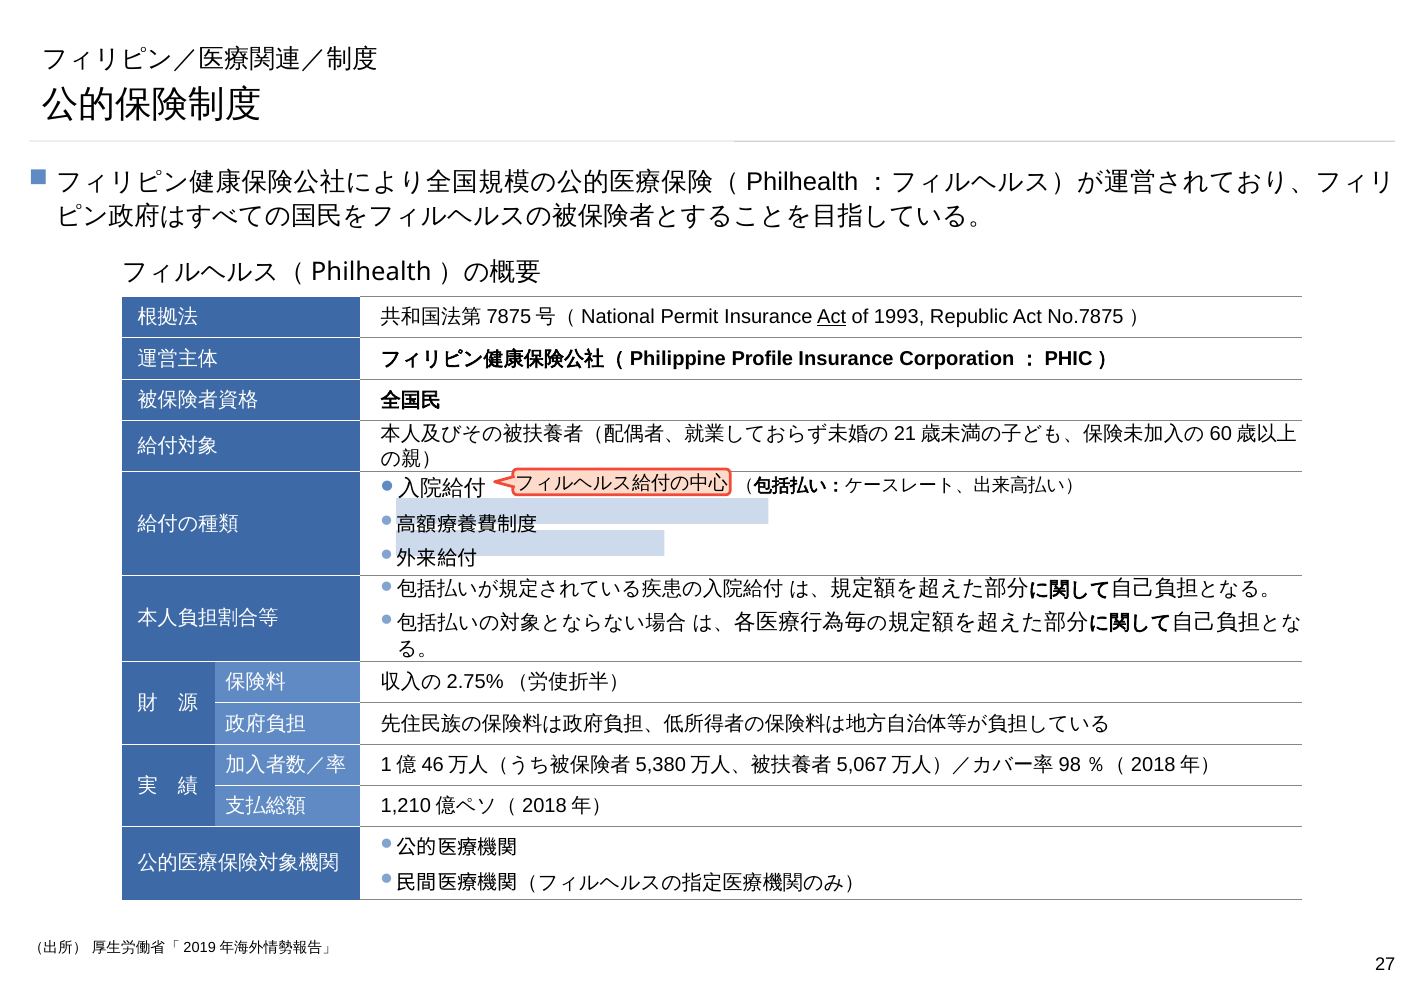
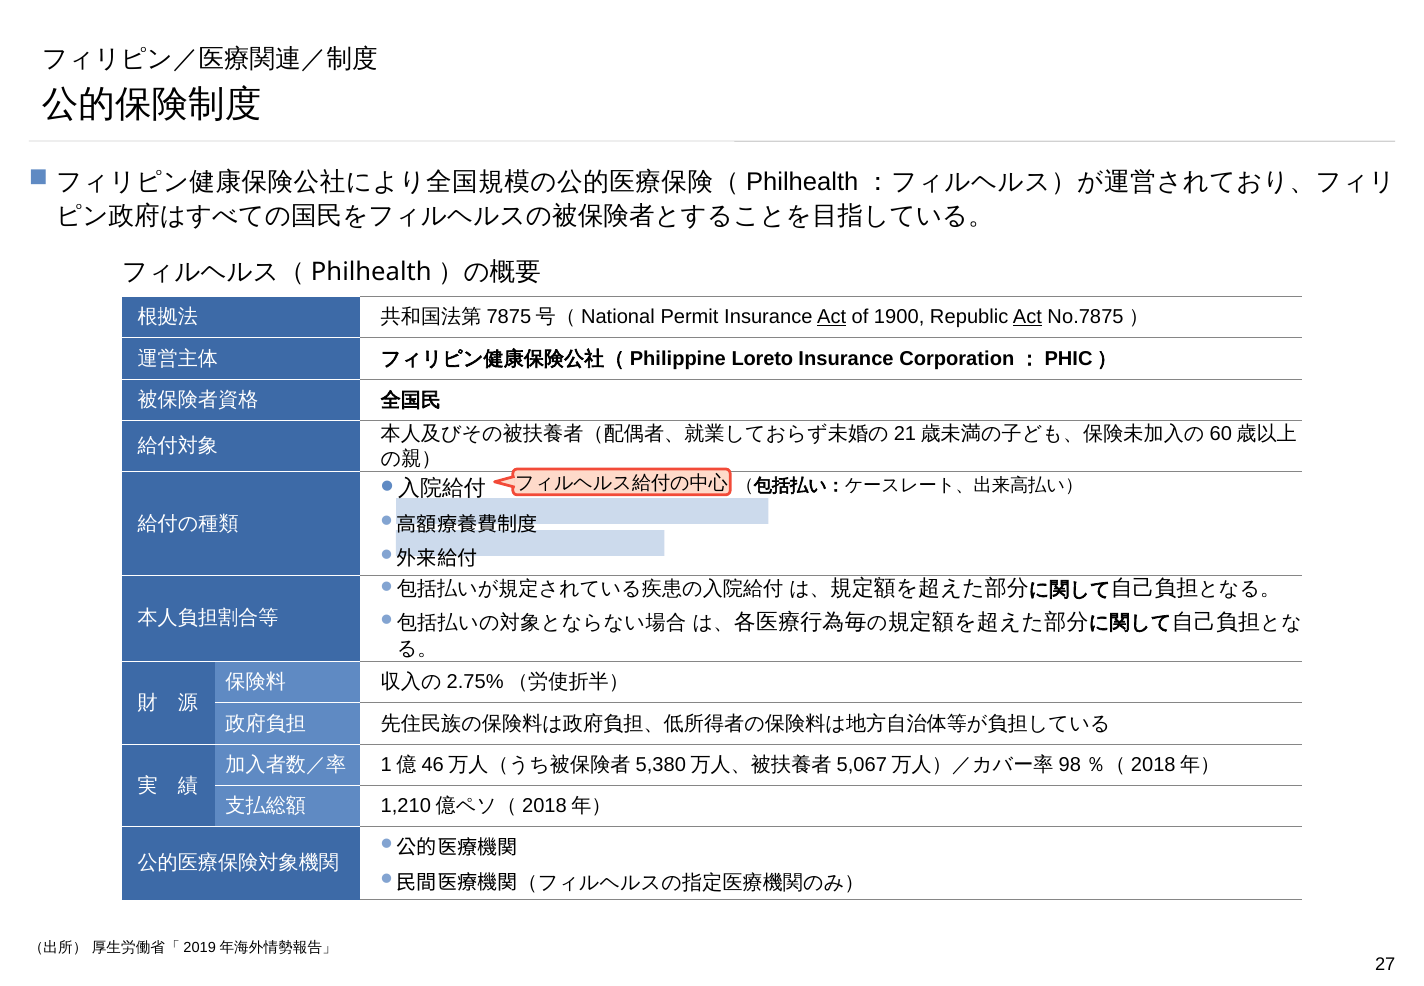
1993: 1993 -> 1900
Act at (1027, 317) underline: none -> present
Profile: Profile -> Loreto
